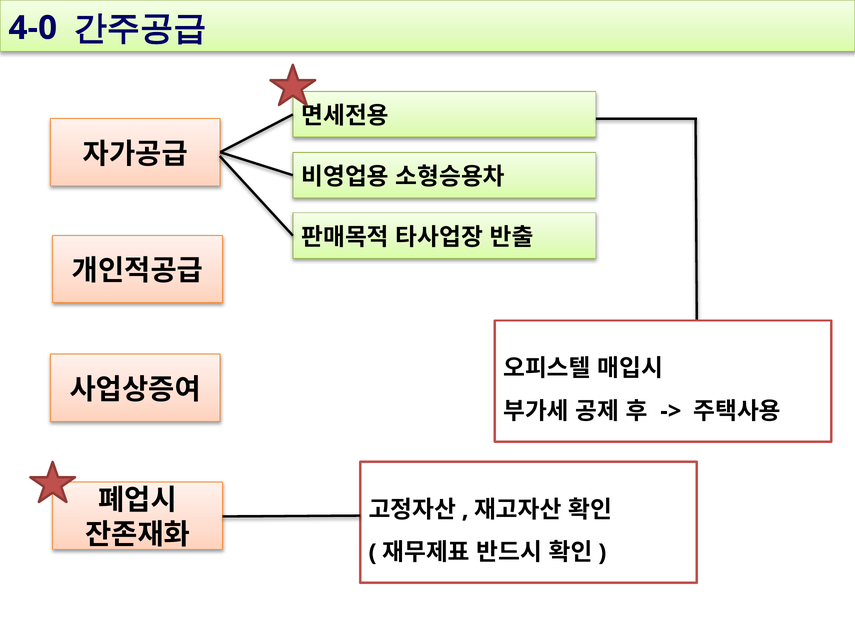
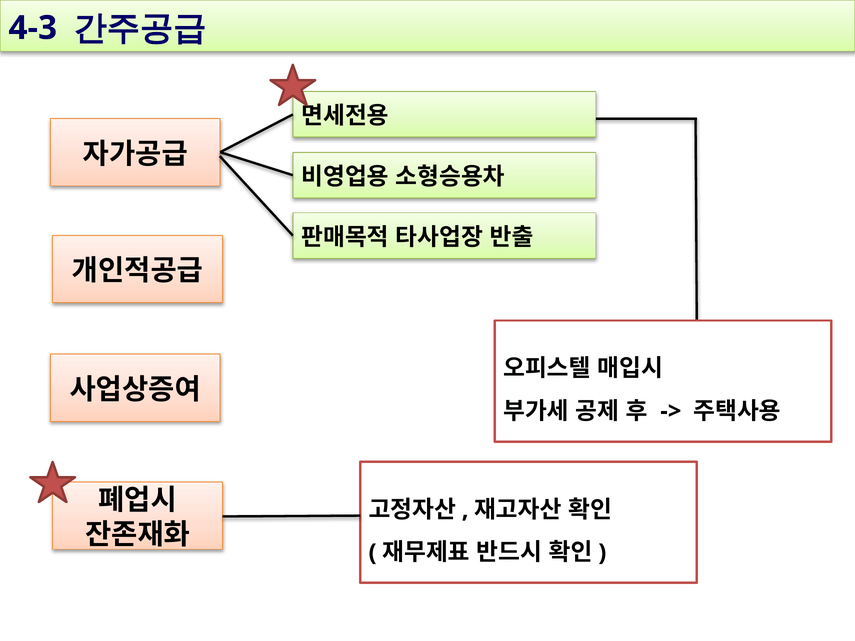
4-0: 4-0 -> 4-3
